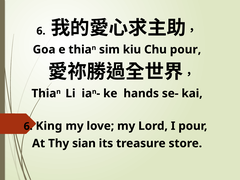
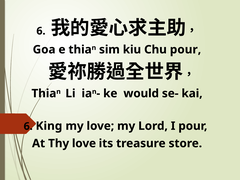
hands: hands -> would
Thy sian: sian -> love
